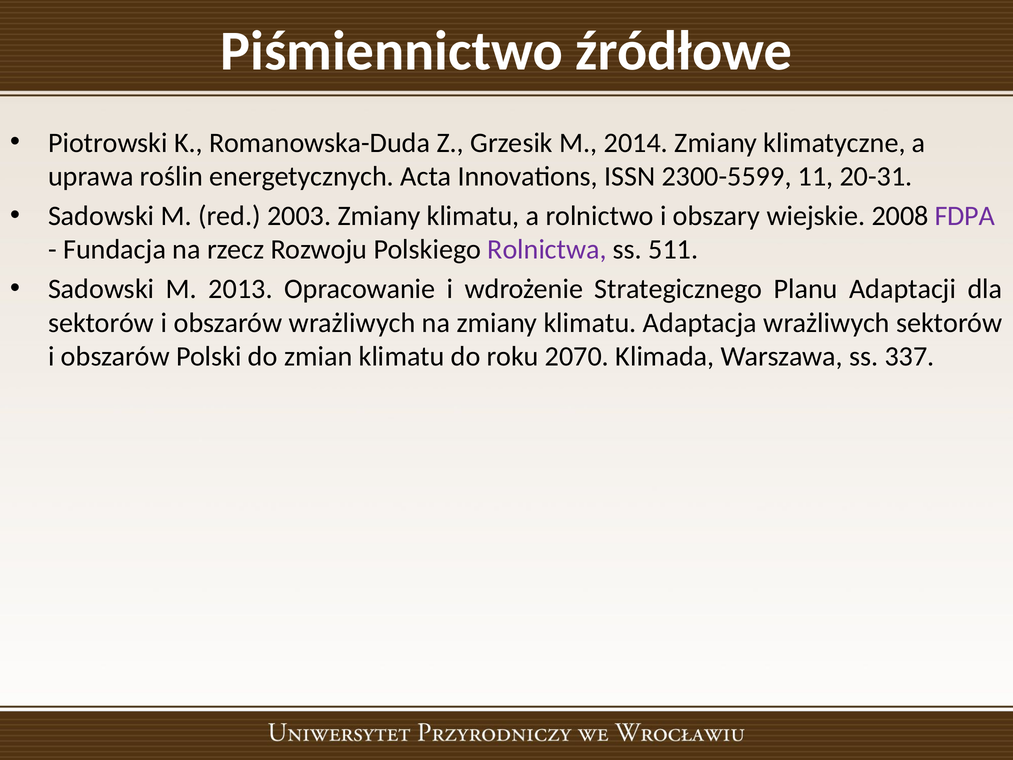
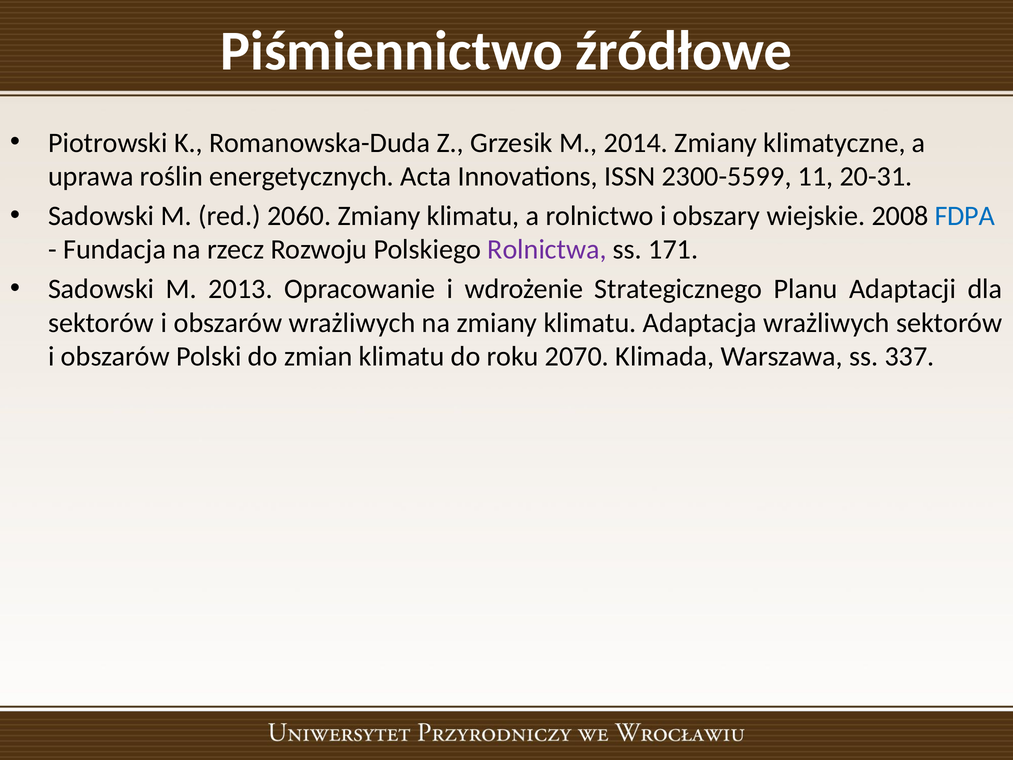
2003: 2003 -> 2060
FDPA colour: purple -> blue
511: 511 -> 171
